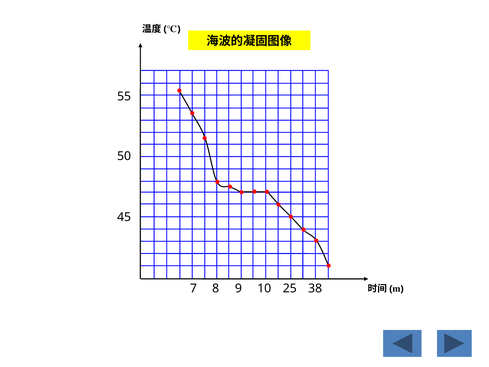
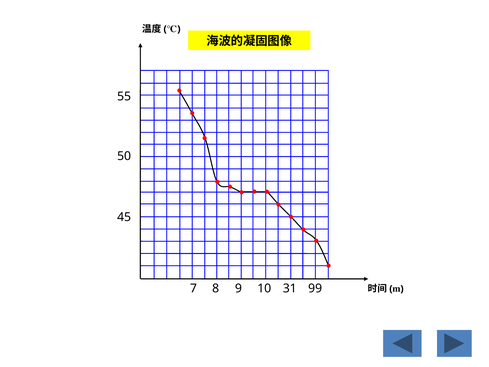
25: 25 -> 31
38: 38 -> 99
